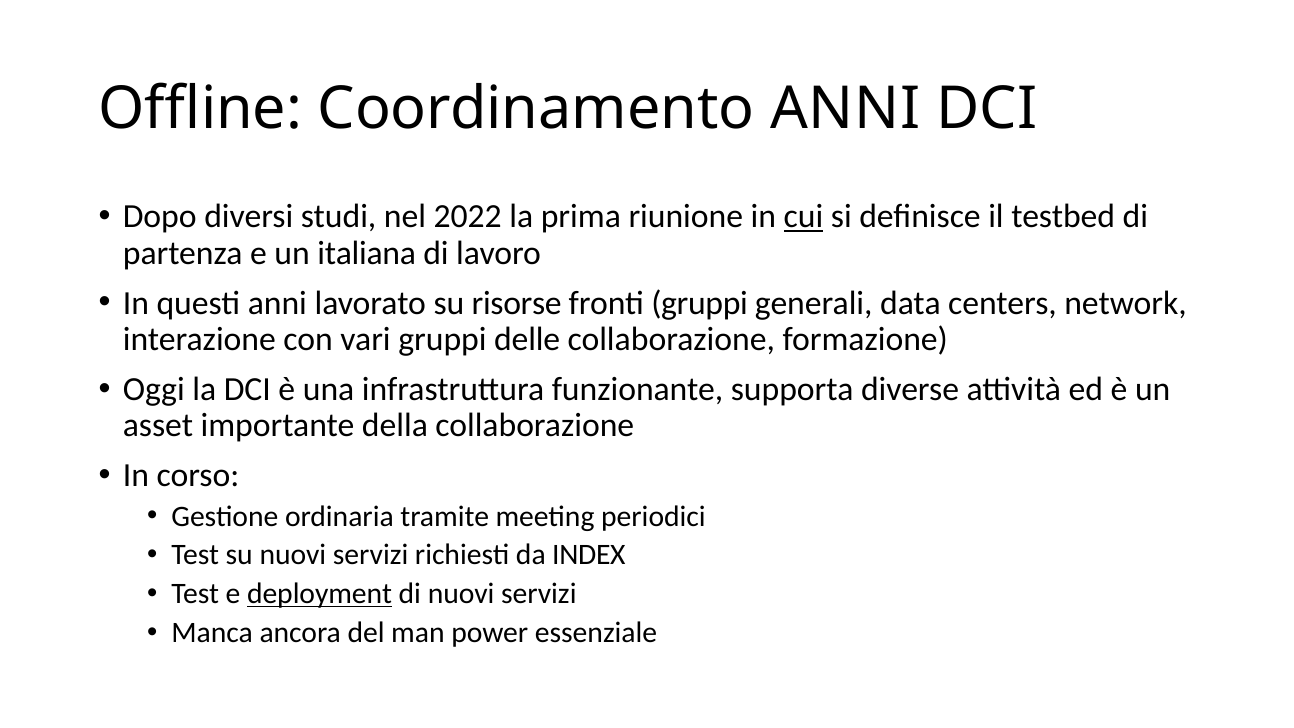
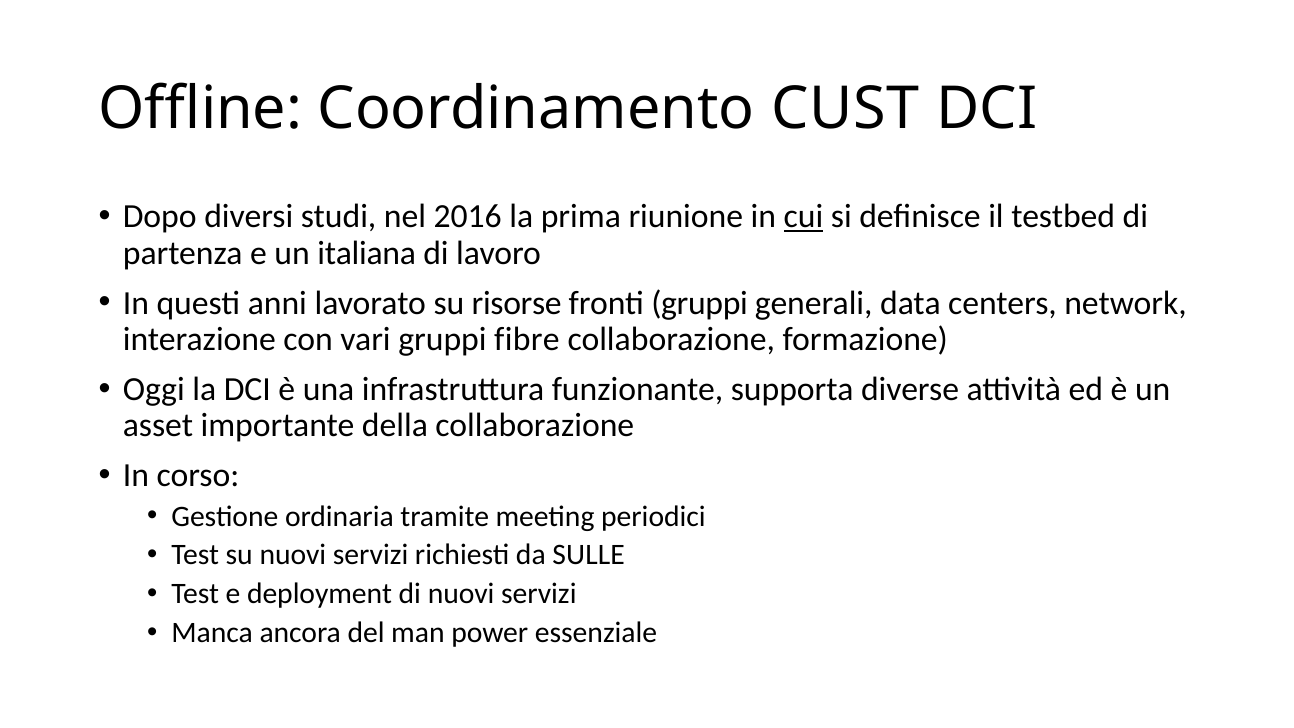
Coordinamento ANNI: ANNI -> CUST
2022: 2022 -> 2016
delle: delle -> fibre
INDEX: INDEX -> SULLE
deployment underline: present -> none
